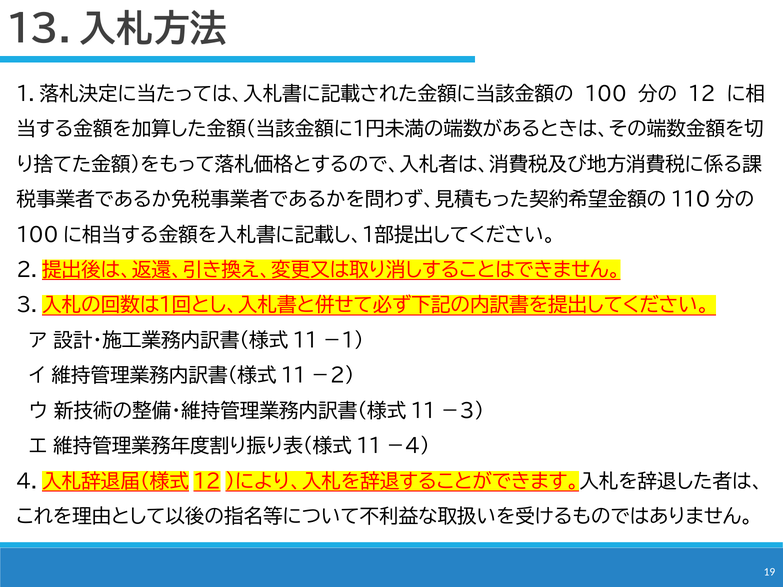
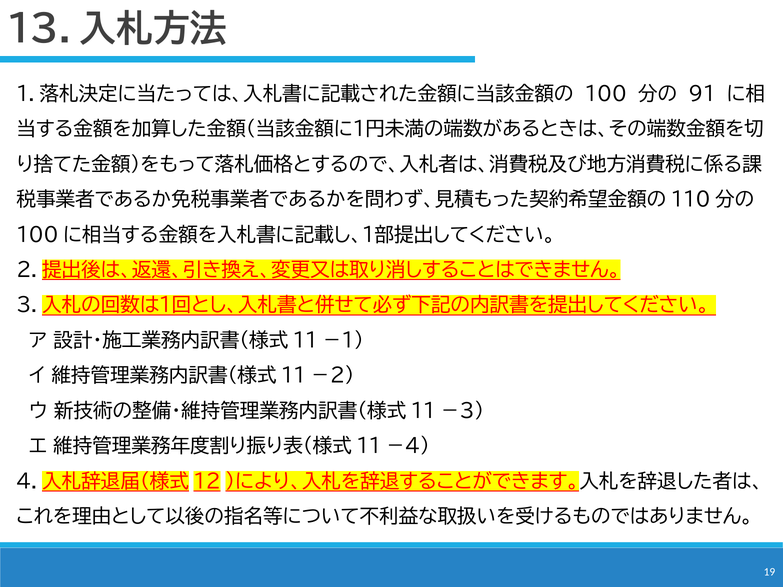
12: 12 -> 91
